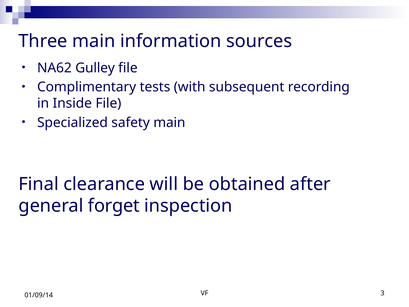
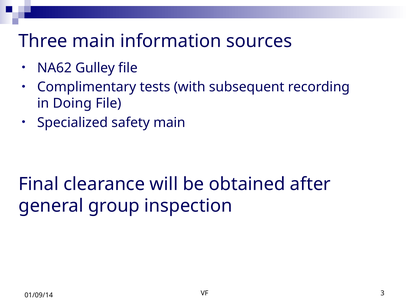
Inside: Inside -> Doing
forget: forget -> group
